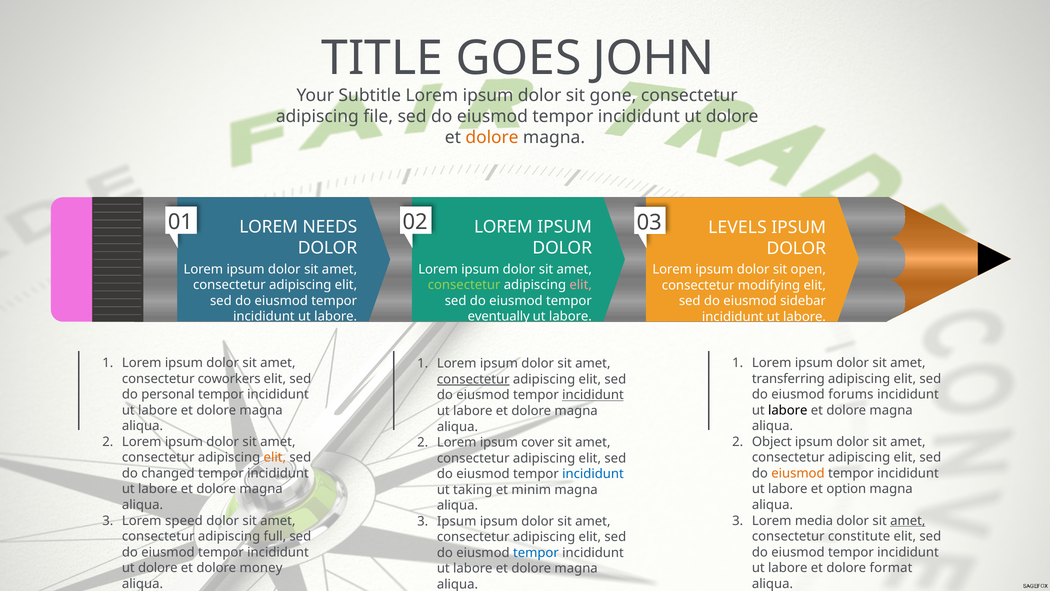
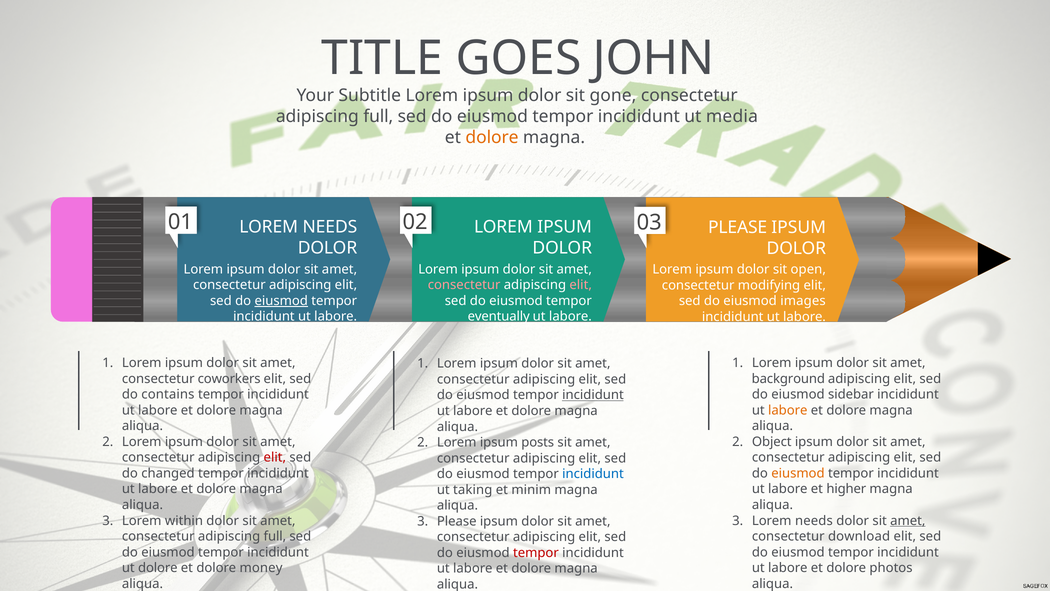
file at (378, 117): file -> full
dolore at (732, 117): dolore -> media
02 LEVELS: LEVELS -> PLEASE
consectetur at (464, 285) colour: light green -> pink
eiusmod at (281, 301) underline: none -> present
sidebar: sidebar -> images
transferring: transferring -> background
consectetur at (473, 379) underline: present -> none
personal: personal -> contains
forums: forums -> sidebar
labore at (788, 410) colour: black -> orange
cover: cover -> posts
elit at (275, 457) colour: orange -> red
option: option -> higher
speed: speed -> within
media at (814, 520): media -> needs
Ipsum at (457, 521): Ipsum -> Please
constitute: constitute -> download
tempor at (536, 552) colour: blue -> red
format: format -> photos
